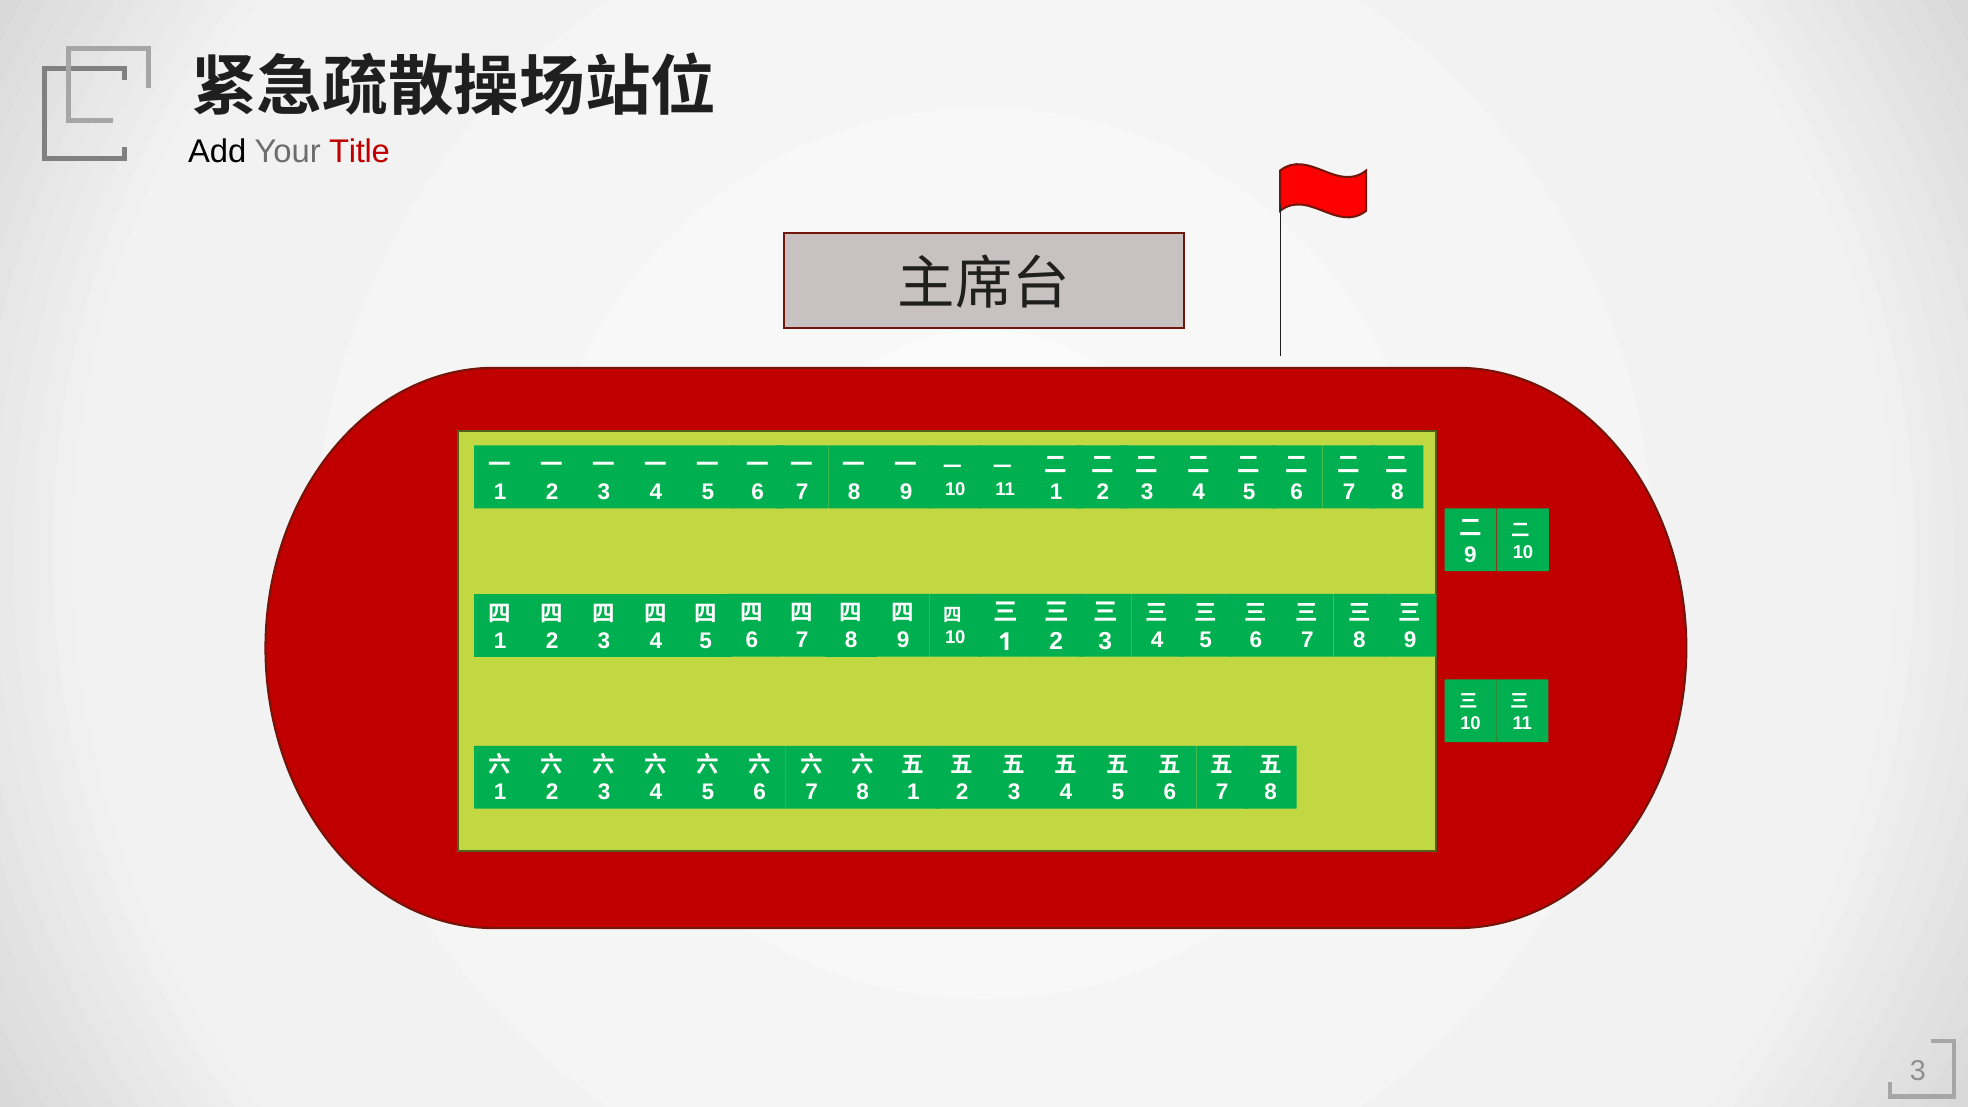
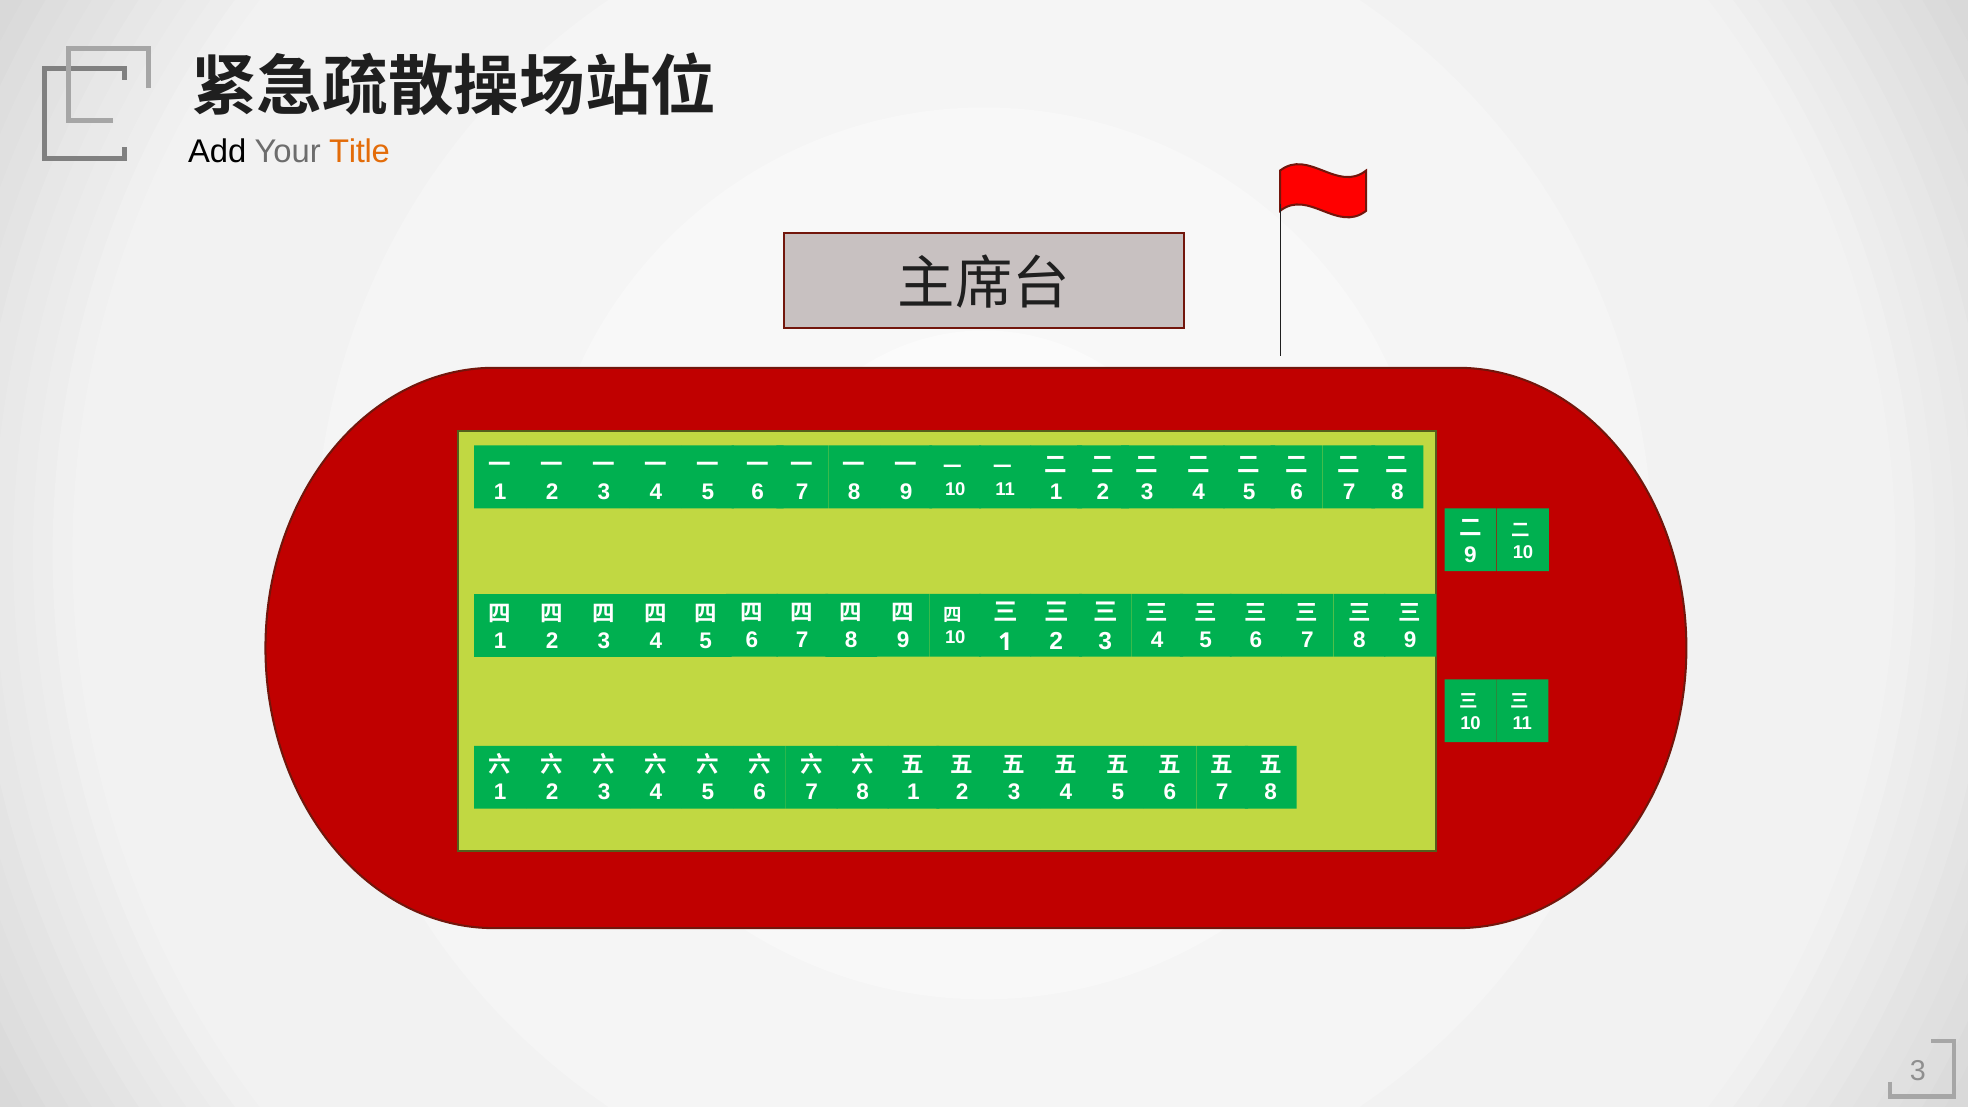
Title colour: red -> orange
